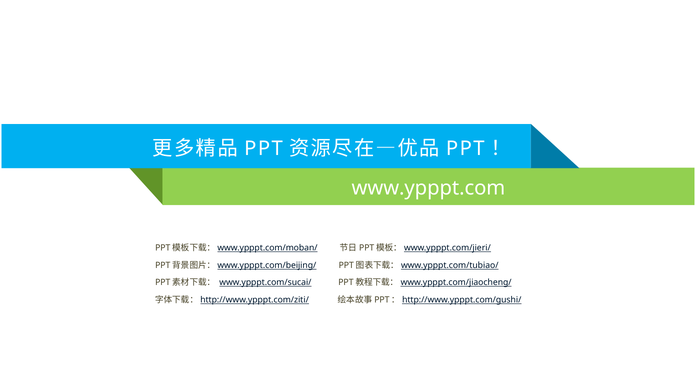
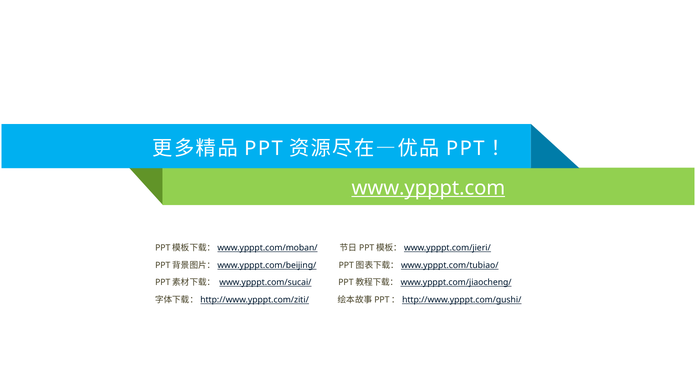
www.ypppt.com underline: none -> present
